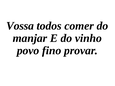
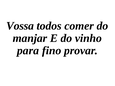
povo: povo -> para
